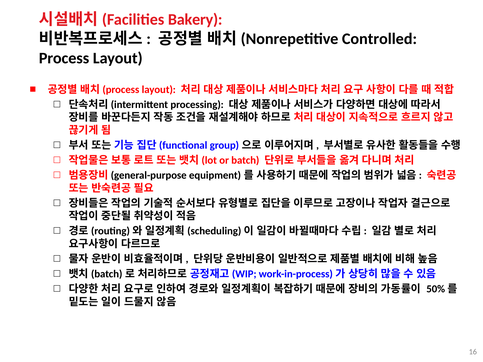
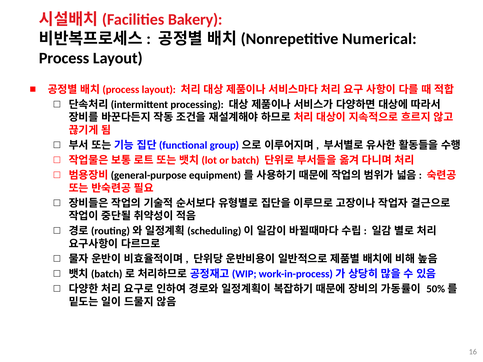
Controlled: Controlled -> Numerical
